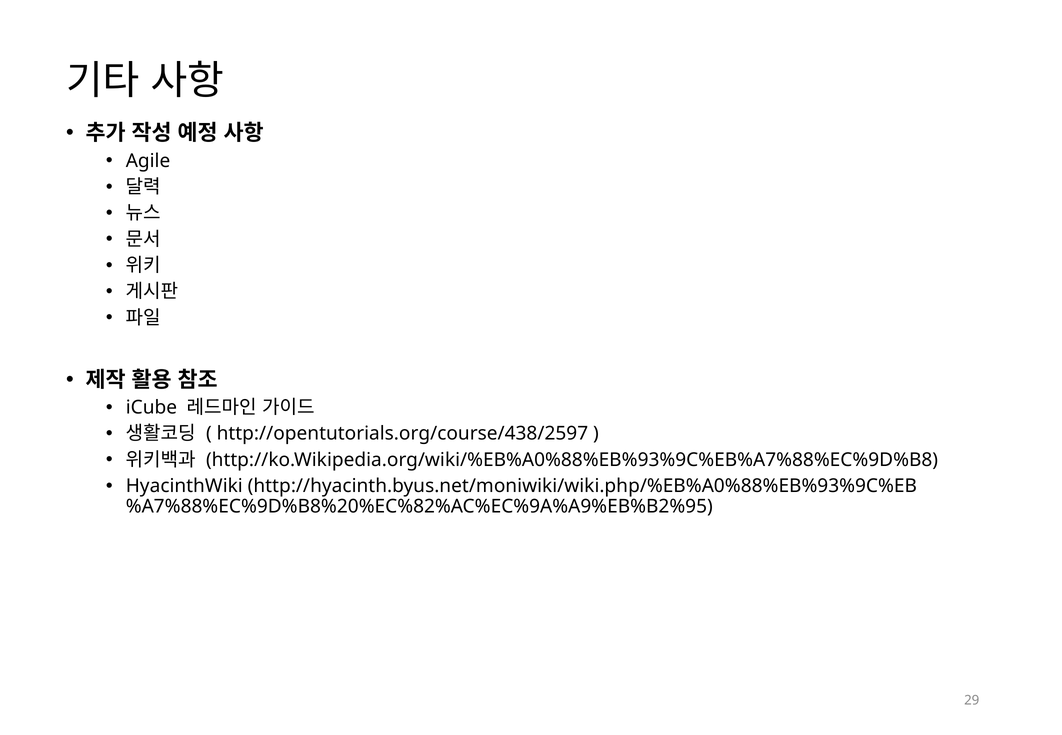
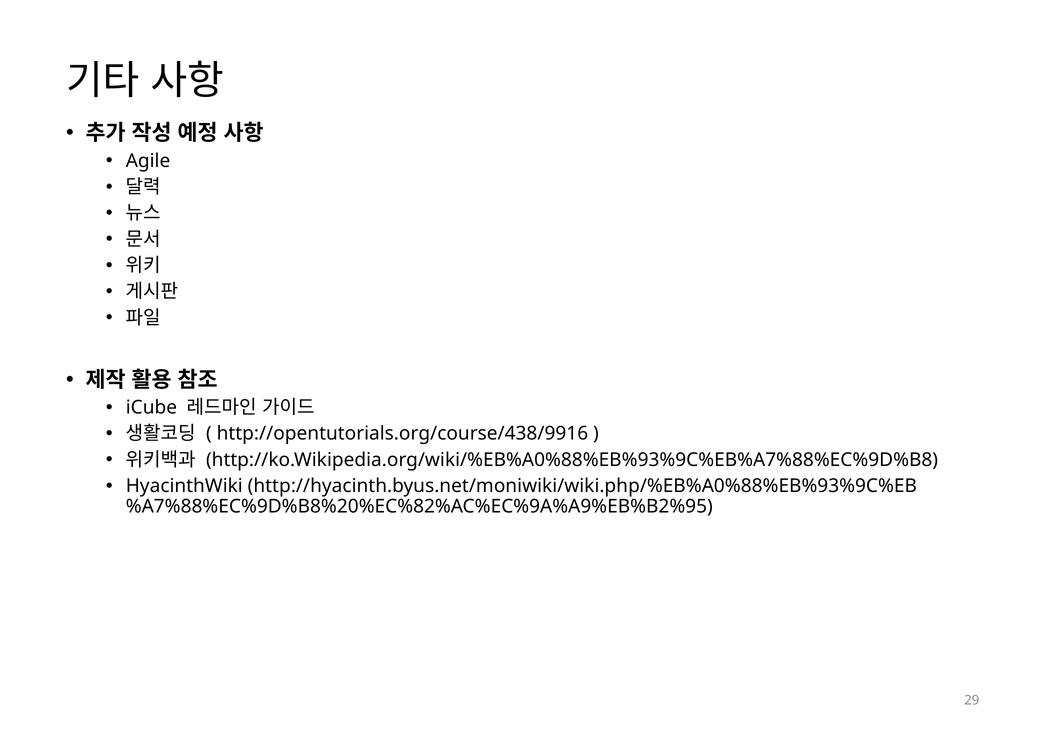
http://opentutorials.org/course/438/2597: http://opentutorials.org/course/438/2597 -> http://opentutorials.org/course/438/9916
